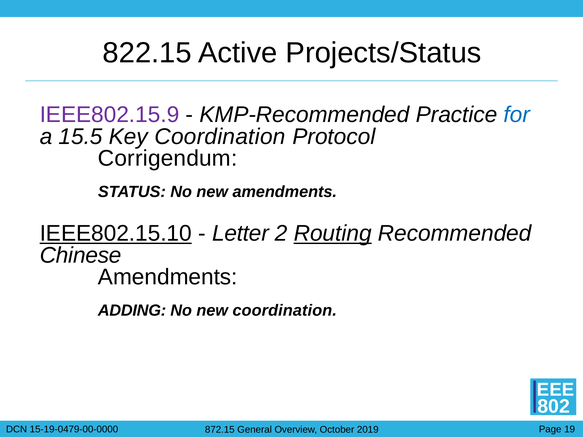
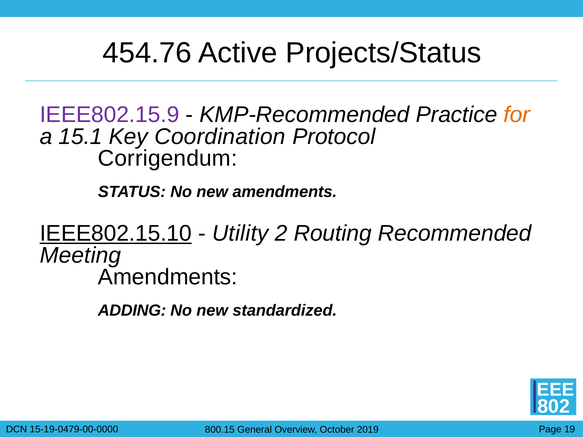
822.15: 822.15 -> 454.76
for colour: blue -> orange
15.5: 15.5 -> 15.1
Letter: Letter -> Utility
Routing underline: present -> none
Chinese: Chinese -> Meeting
new coordination: coordination -> standardized
872.15: 872.15 -> 800.15
